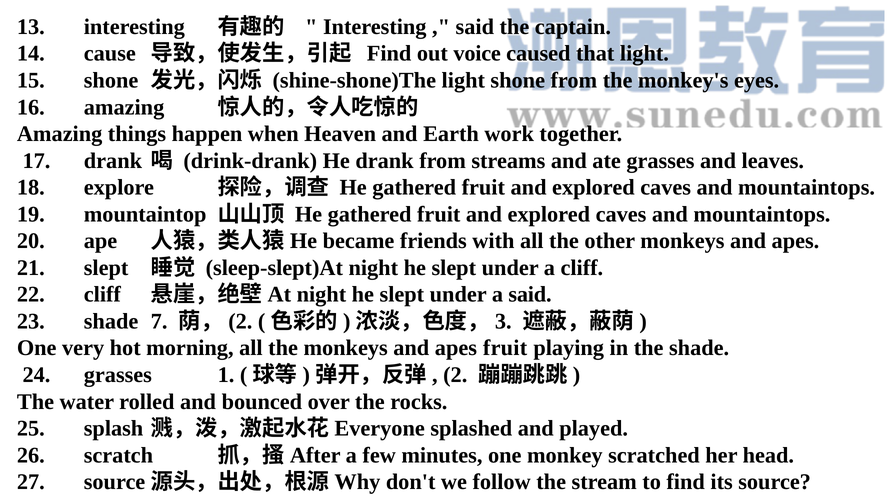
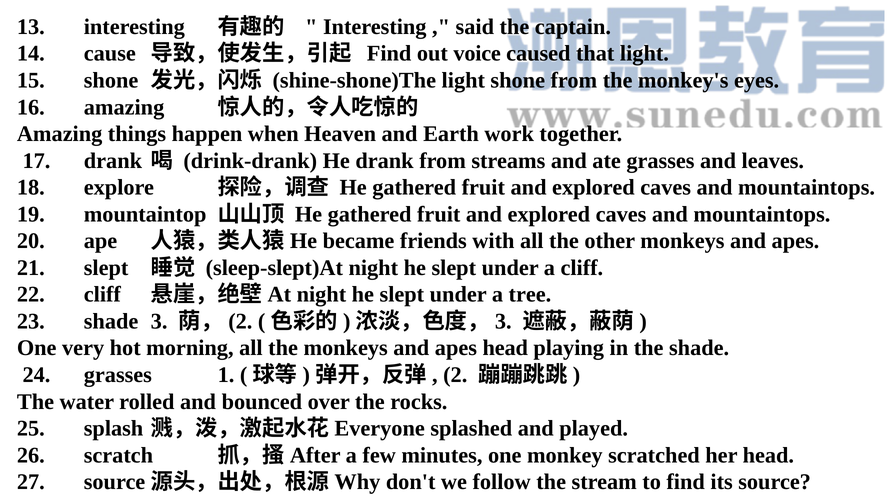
a said: said -> tree
7: 7 -> 3
apes fruit: fruit -> head
